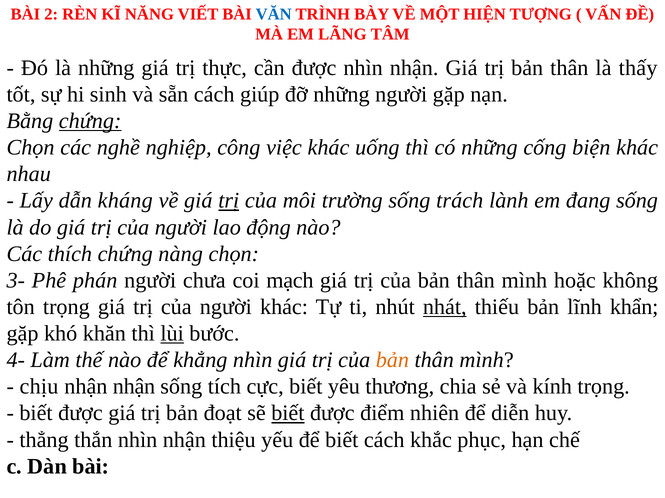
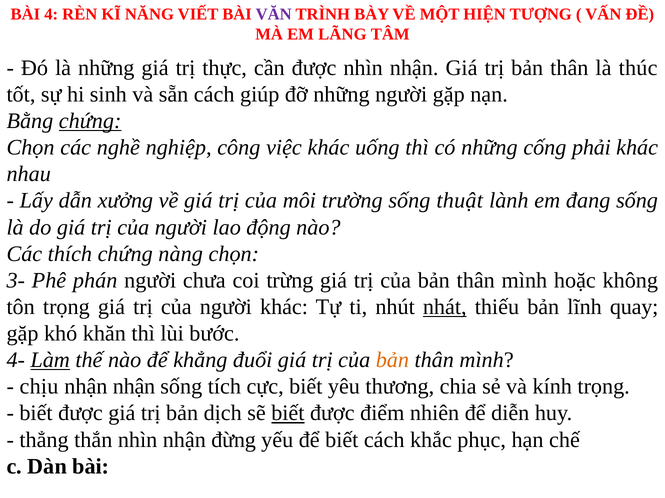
2: 2 -> 4
VĂN colour: blue -> purple
thấy: thấy -> thúc
biện: biện -> phải
kháng: kháng -> xưởng
trị at (229, 201) underline: present -> none
trách: trách -> thuật
mạch: mạch -> trừng
khẩn: khẩn -> quay
lùi underline: present -> none
Làm underline: none -> present
khẳng nhìn: nhìn -> đuổi
đoạt: đoạt -> dịch
thiệu: thiệu -> đừng
